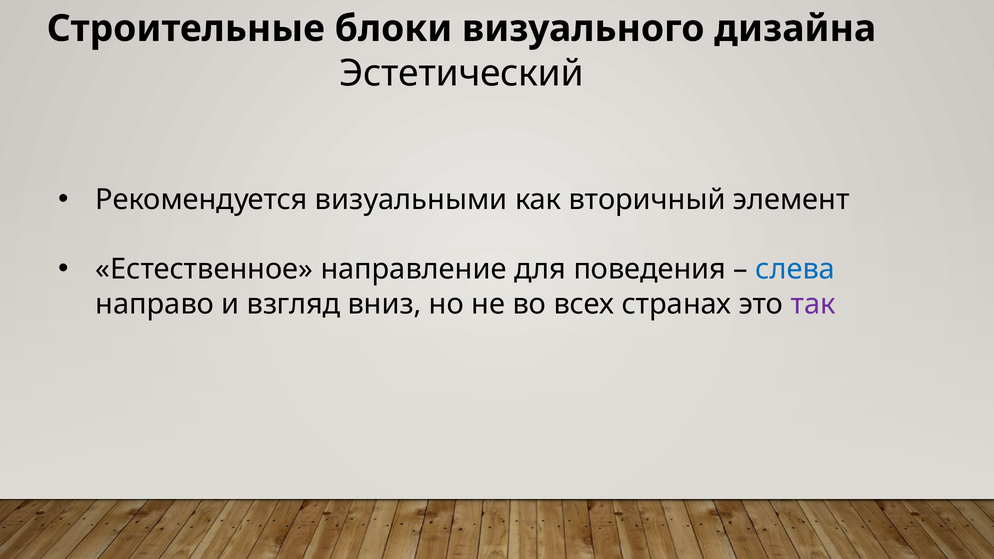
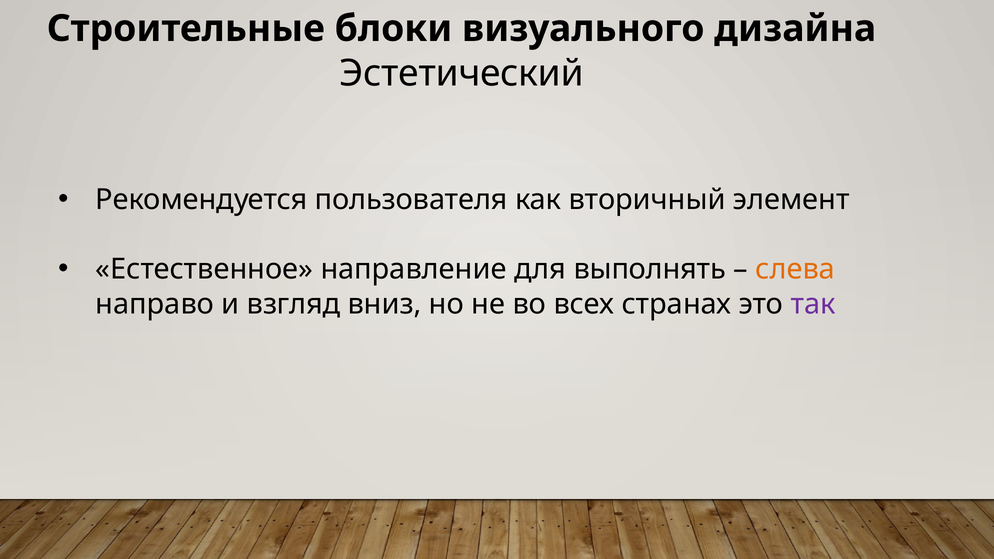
визуальными: визуальными -> пользователя
поведения: поведения -> выполнять
слева colour: blue -> orange
